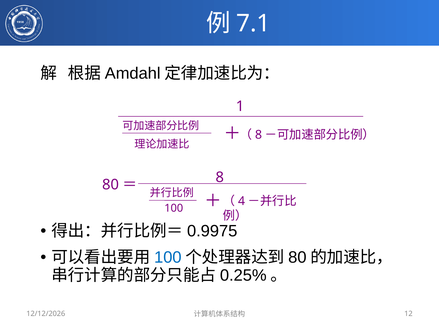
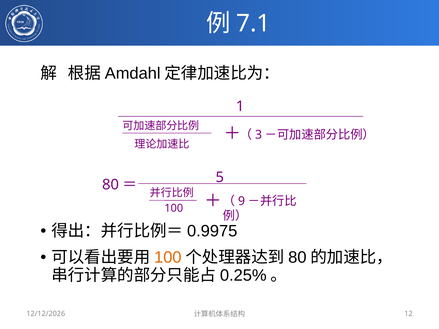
8 at (259, 135): 8 -> 3
8 at (220, 177): 8 -> 5
4: 4 -> 9
100 at (168, 258) colour: blue -> orange
